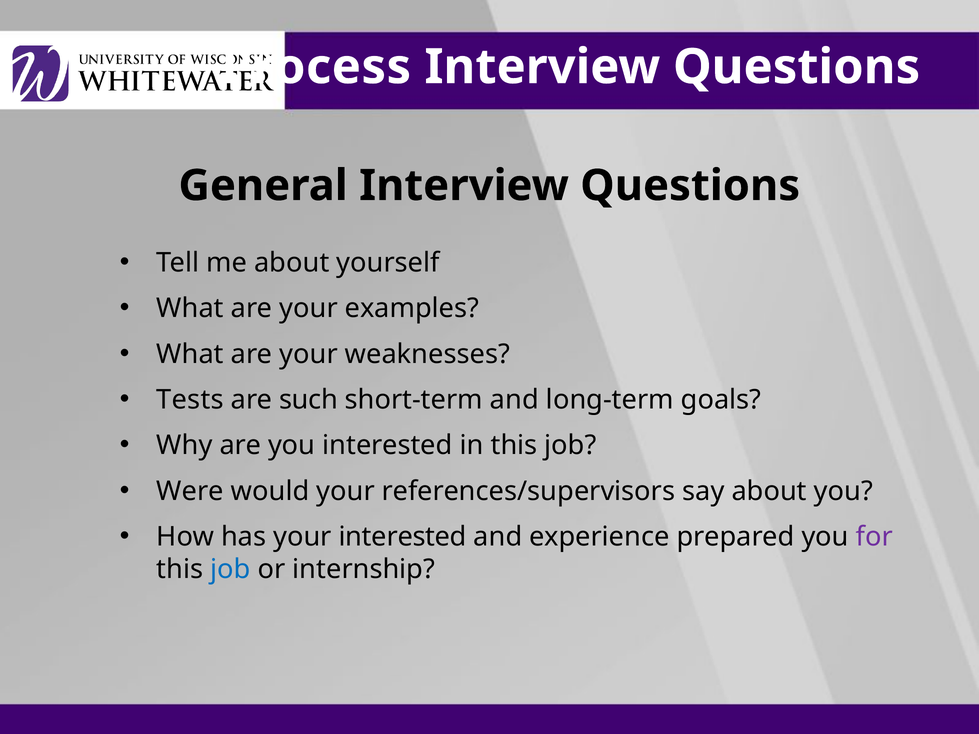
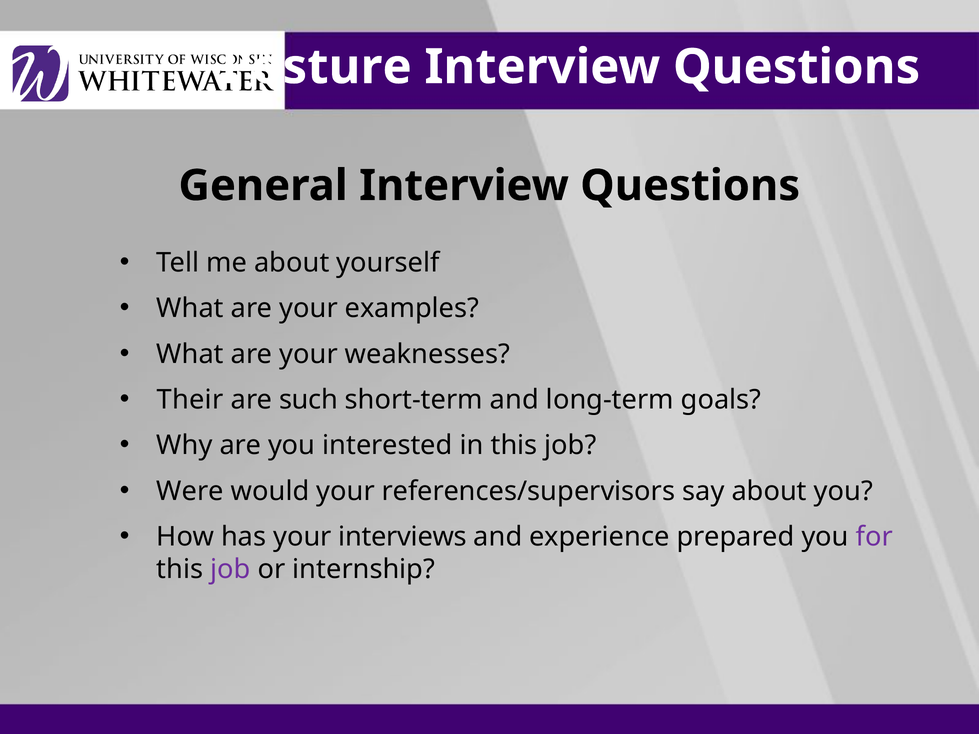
Process: Process -> Posture
Tests: Tests -> Their
your interested: interested -> interviews
job at (230, 570) colour: blue -> purple
